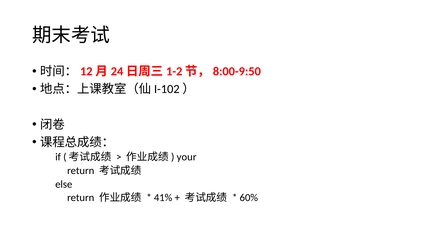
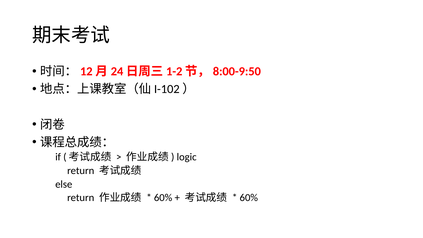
your: your -> logic
41% at (163, 198): 41% -> 60%
